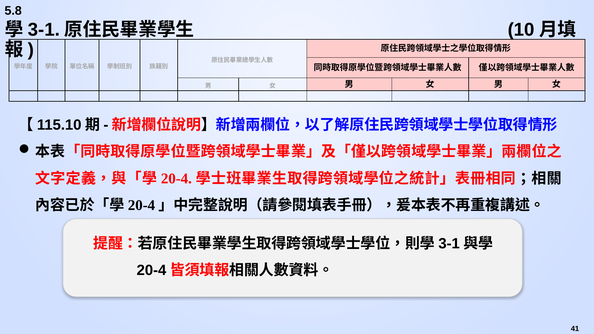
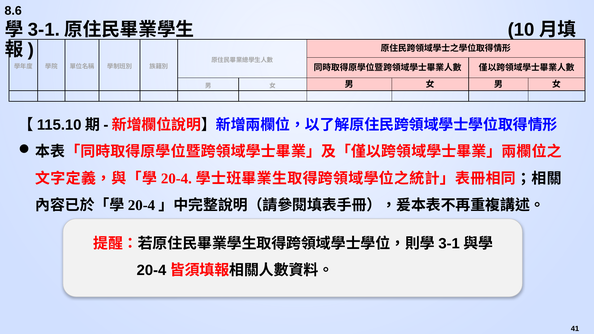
5.8: 5.8 -> 8.6
